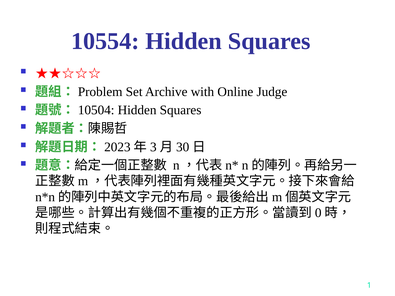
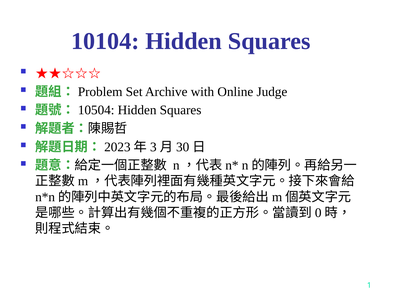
10554: 10554 -> 10104
